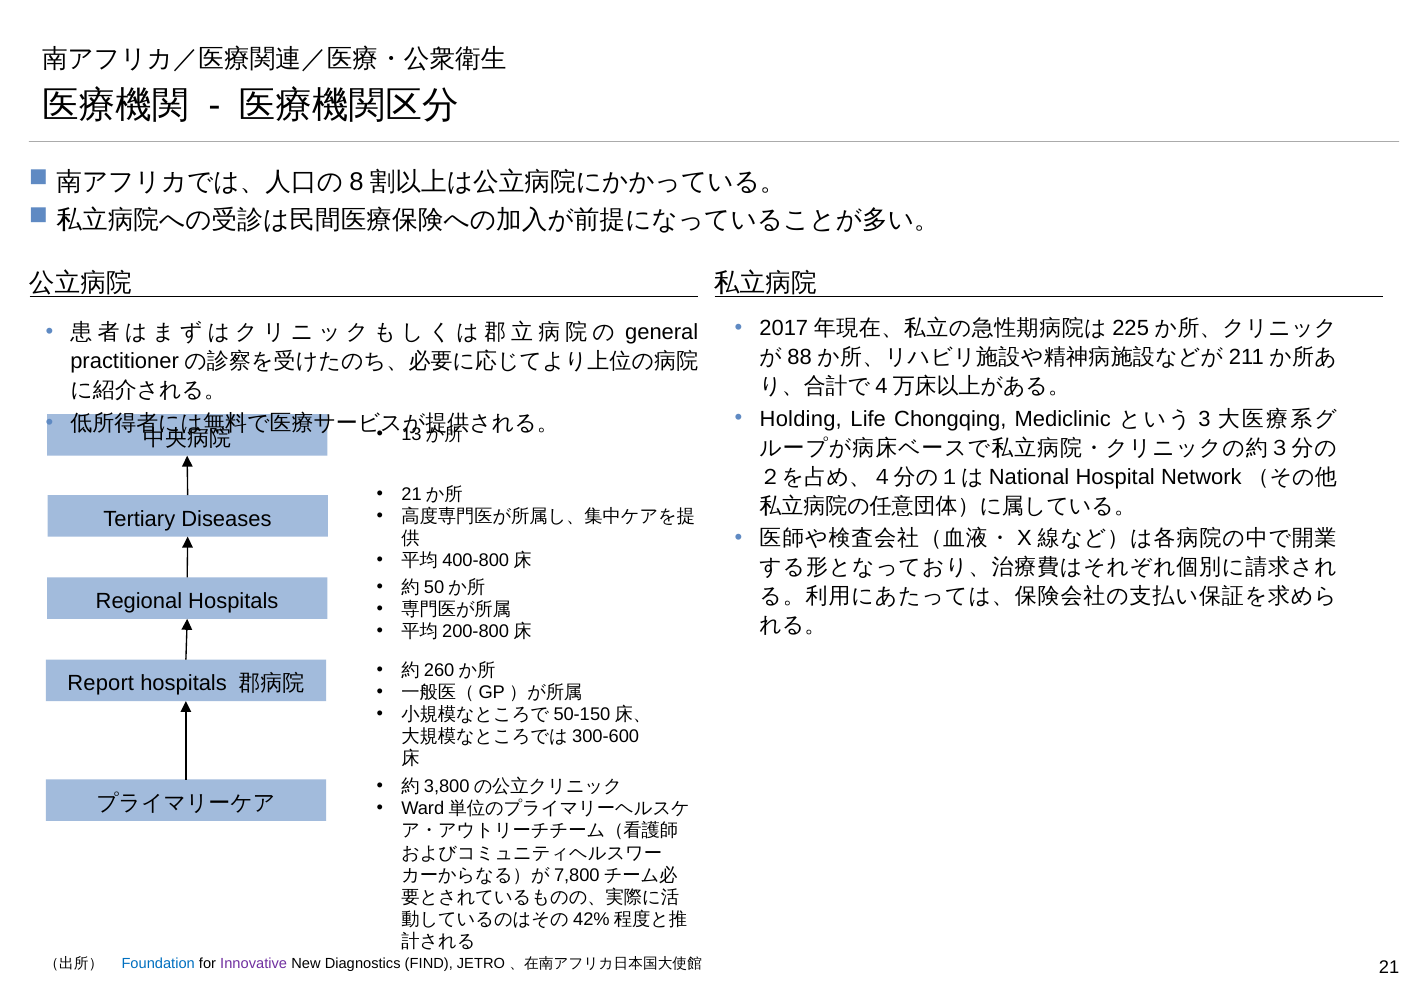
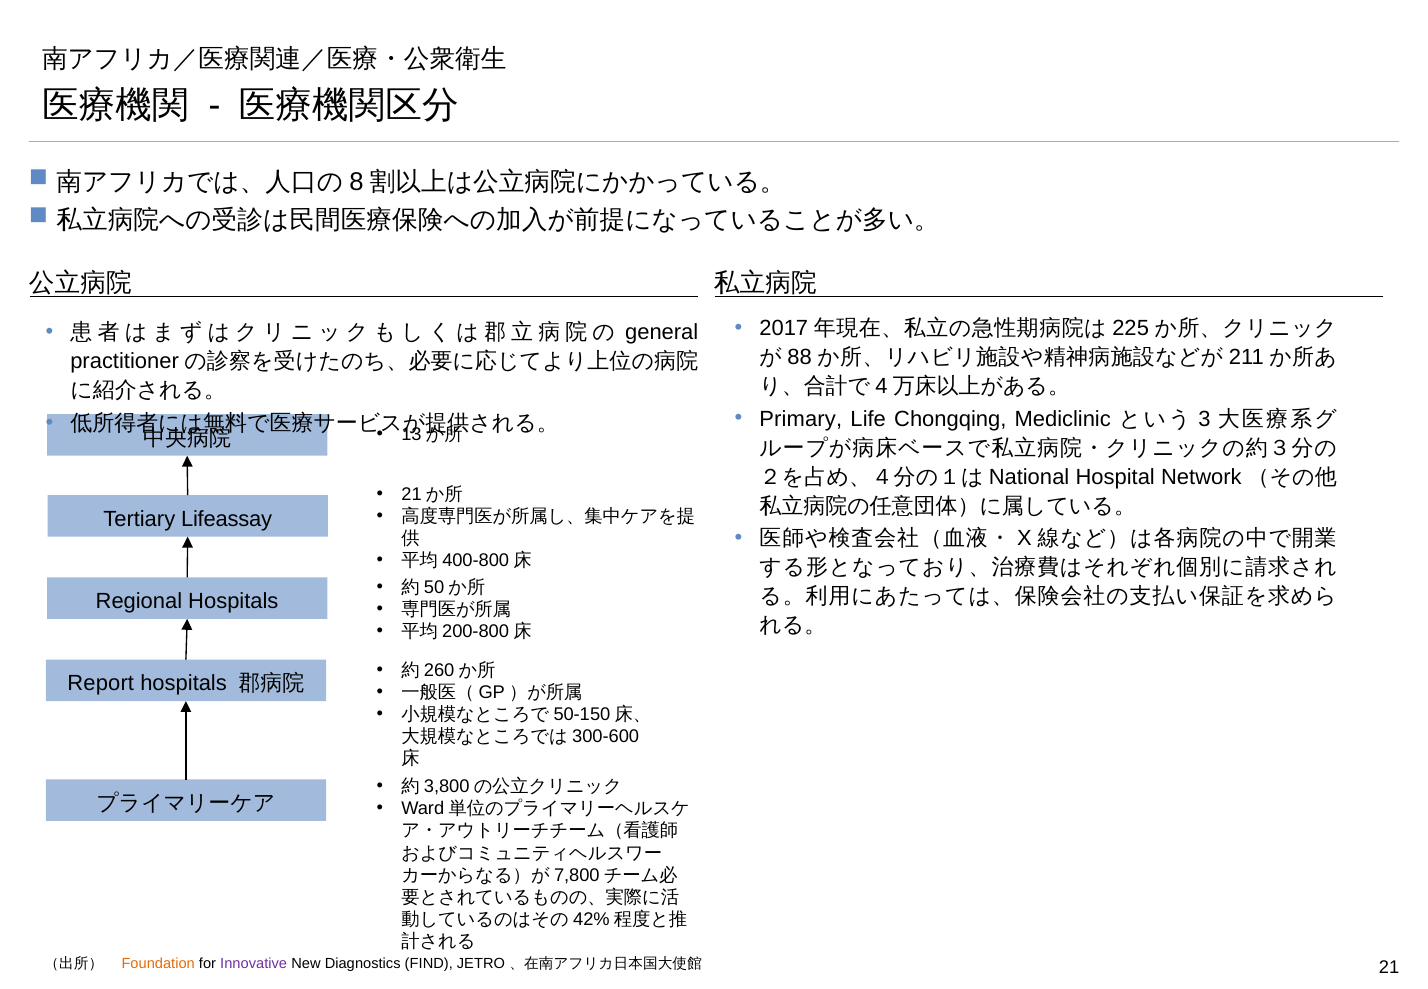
Holding: Holding -> Primary
Diseases: Diseases -> Lifeassay
Foundation colour: blue -> orange
